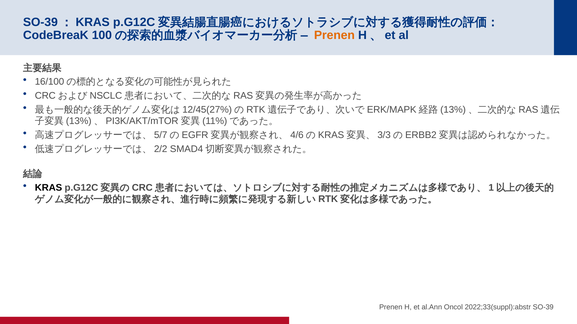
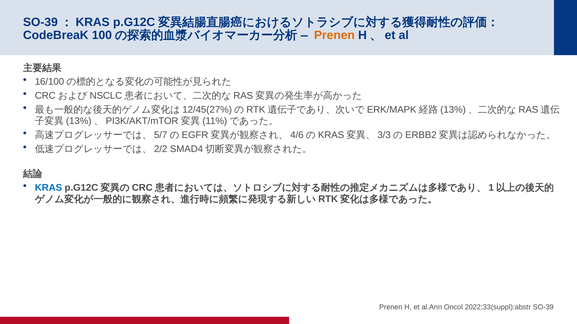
KRAS colour: black -> blue
